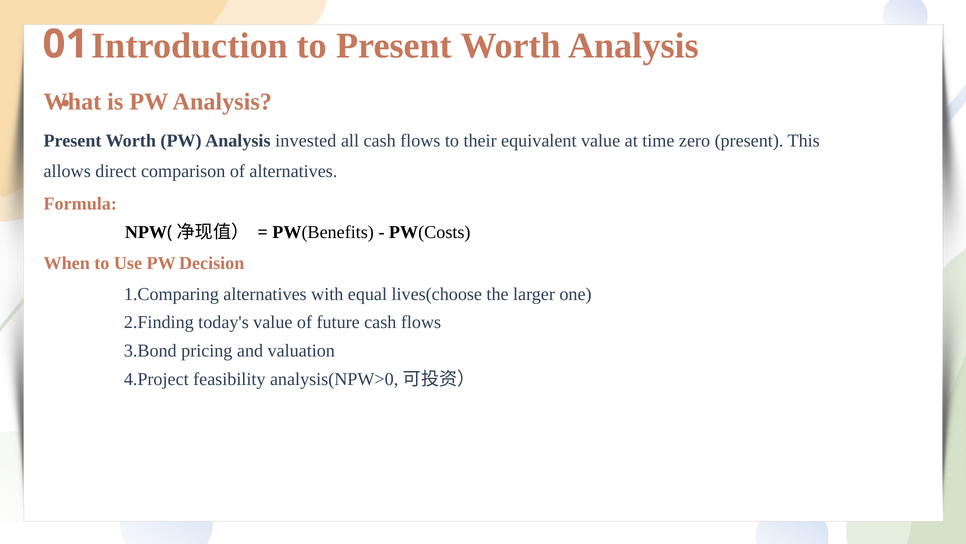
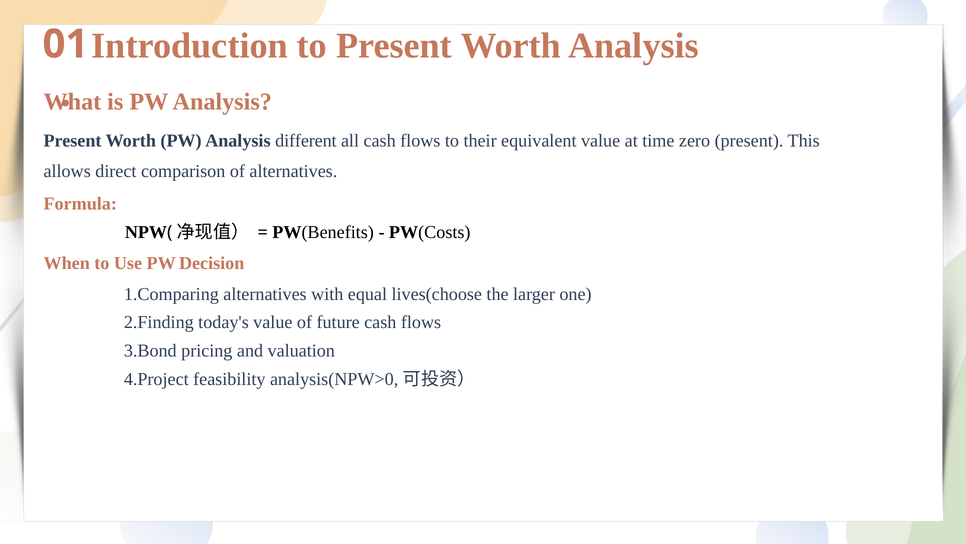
invested: invested -> different
